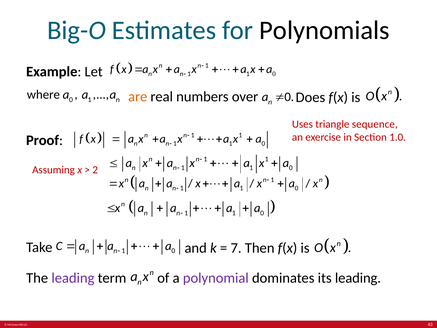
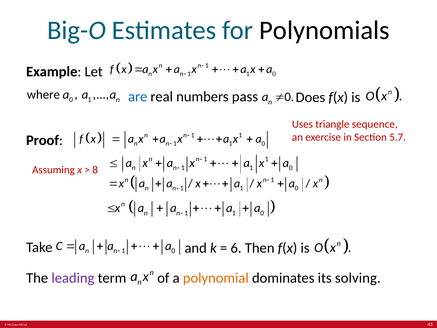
are colour: orange -> blue
over: over -> pass
1.0: 1.0 -> 5.7
2: 2 -> 8
7: 7 -> 6
polynomial colour: purple -> orange
its leading: leading -> solving
